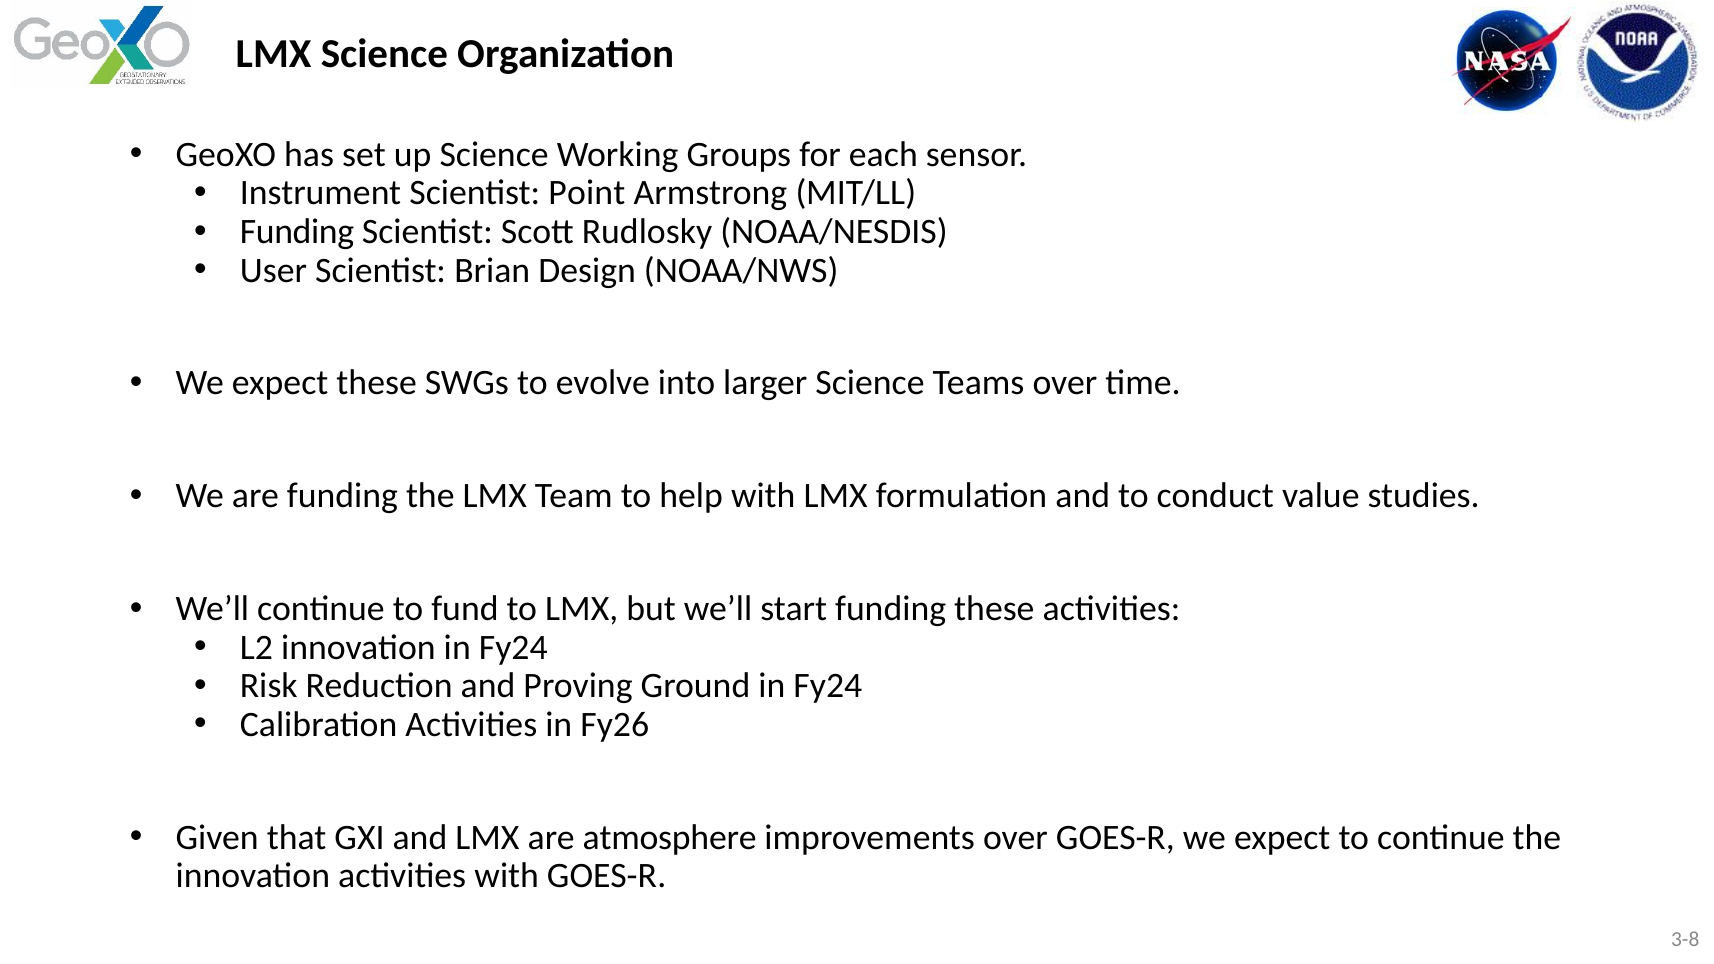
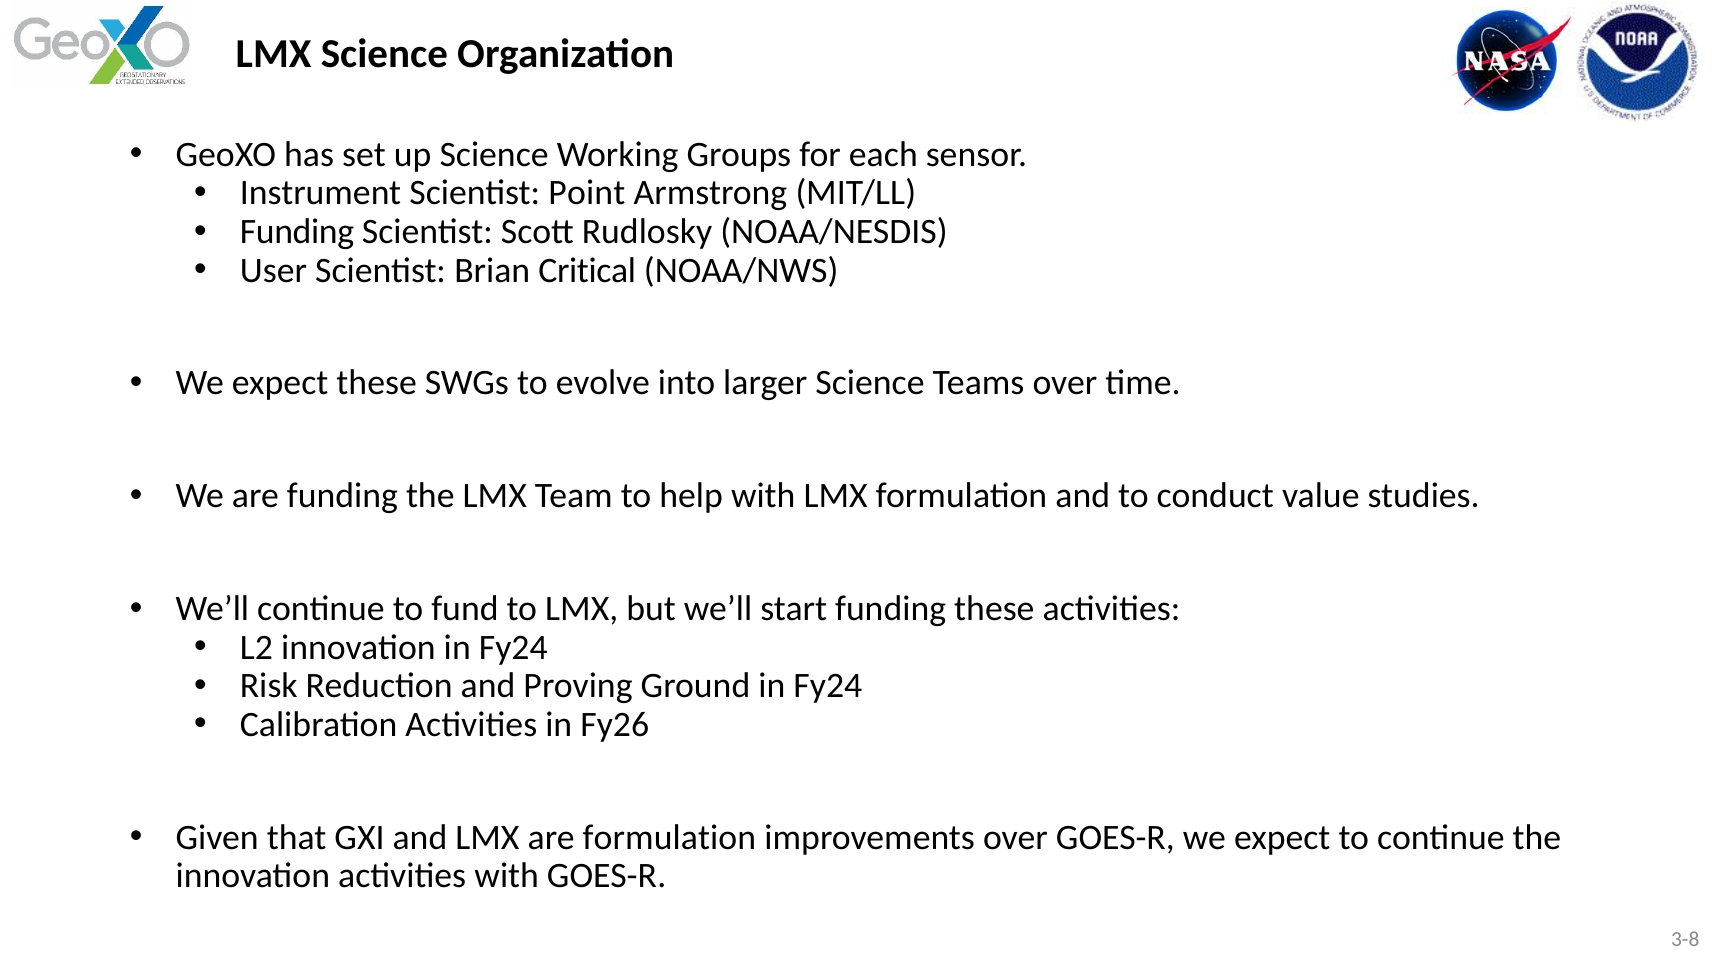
Design: Design -> Critical
are atmosphere: atmosphere -> formulation
